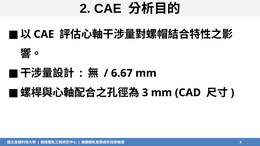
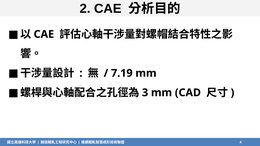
6.67: 6.67 -> 7.19
